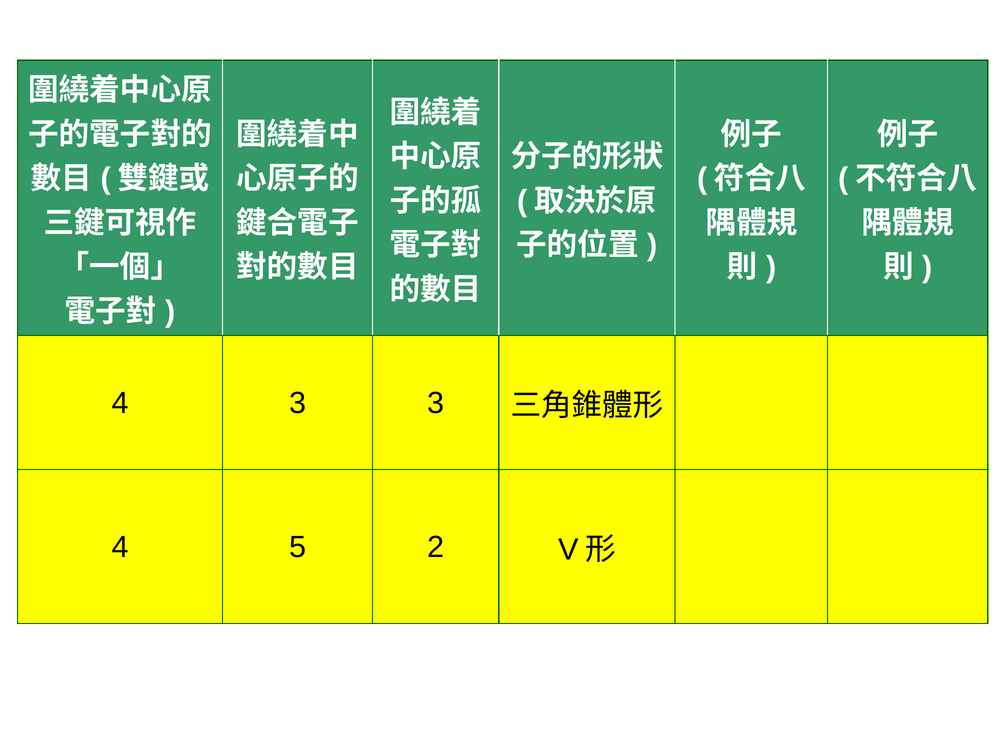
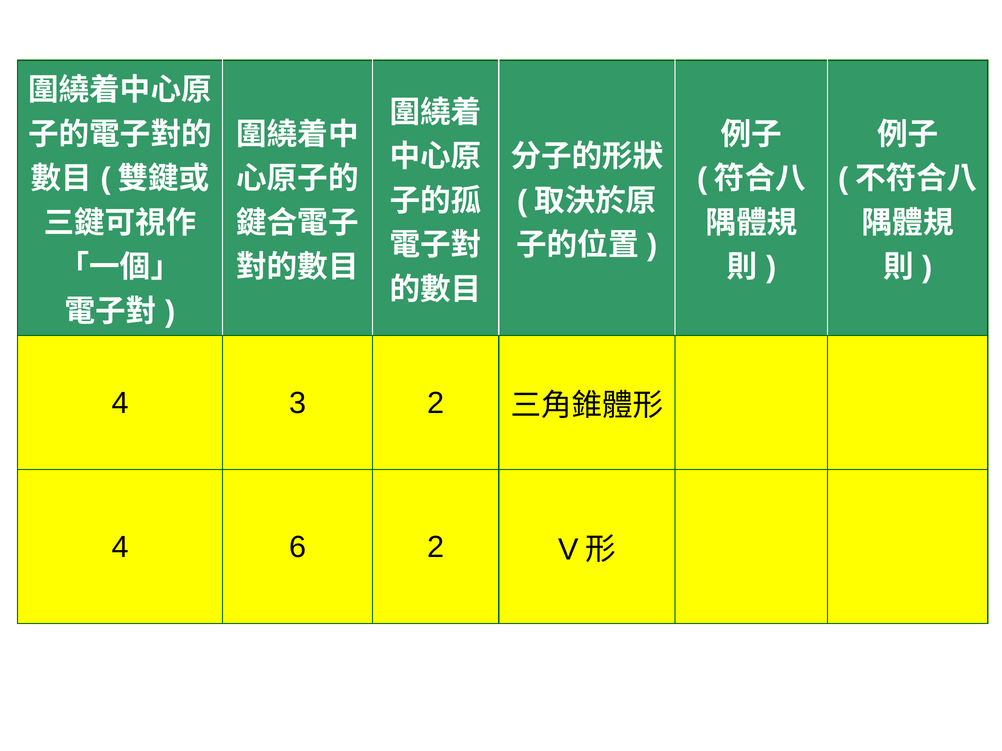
3 3: 3 -> 2
5: 5 -> 6
